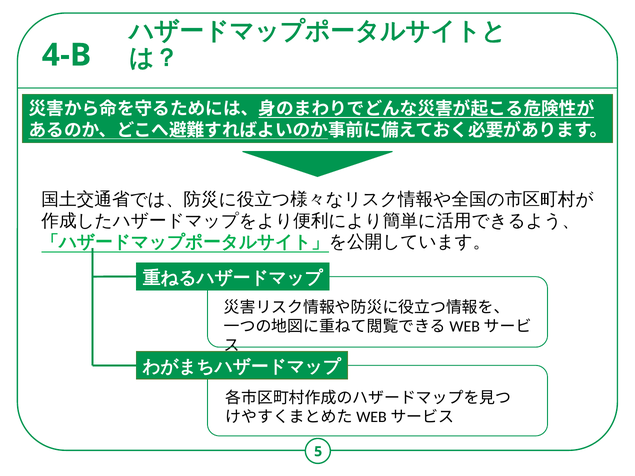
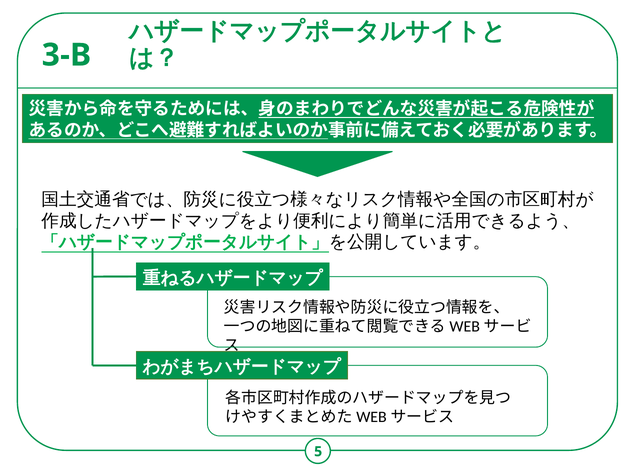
4-B: 4-B -> 3-B
